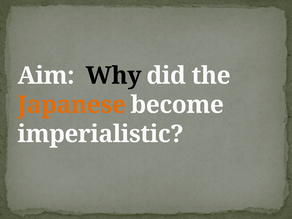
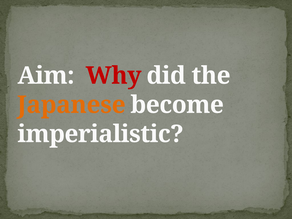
Why colour: black -> red
